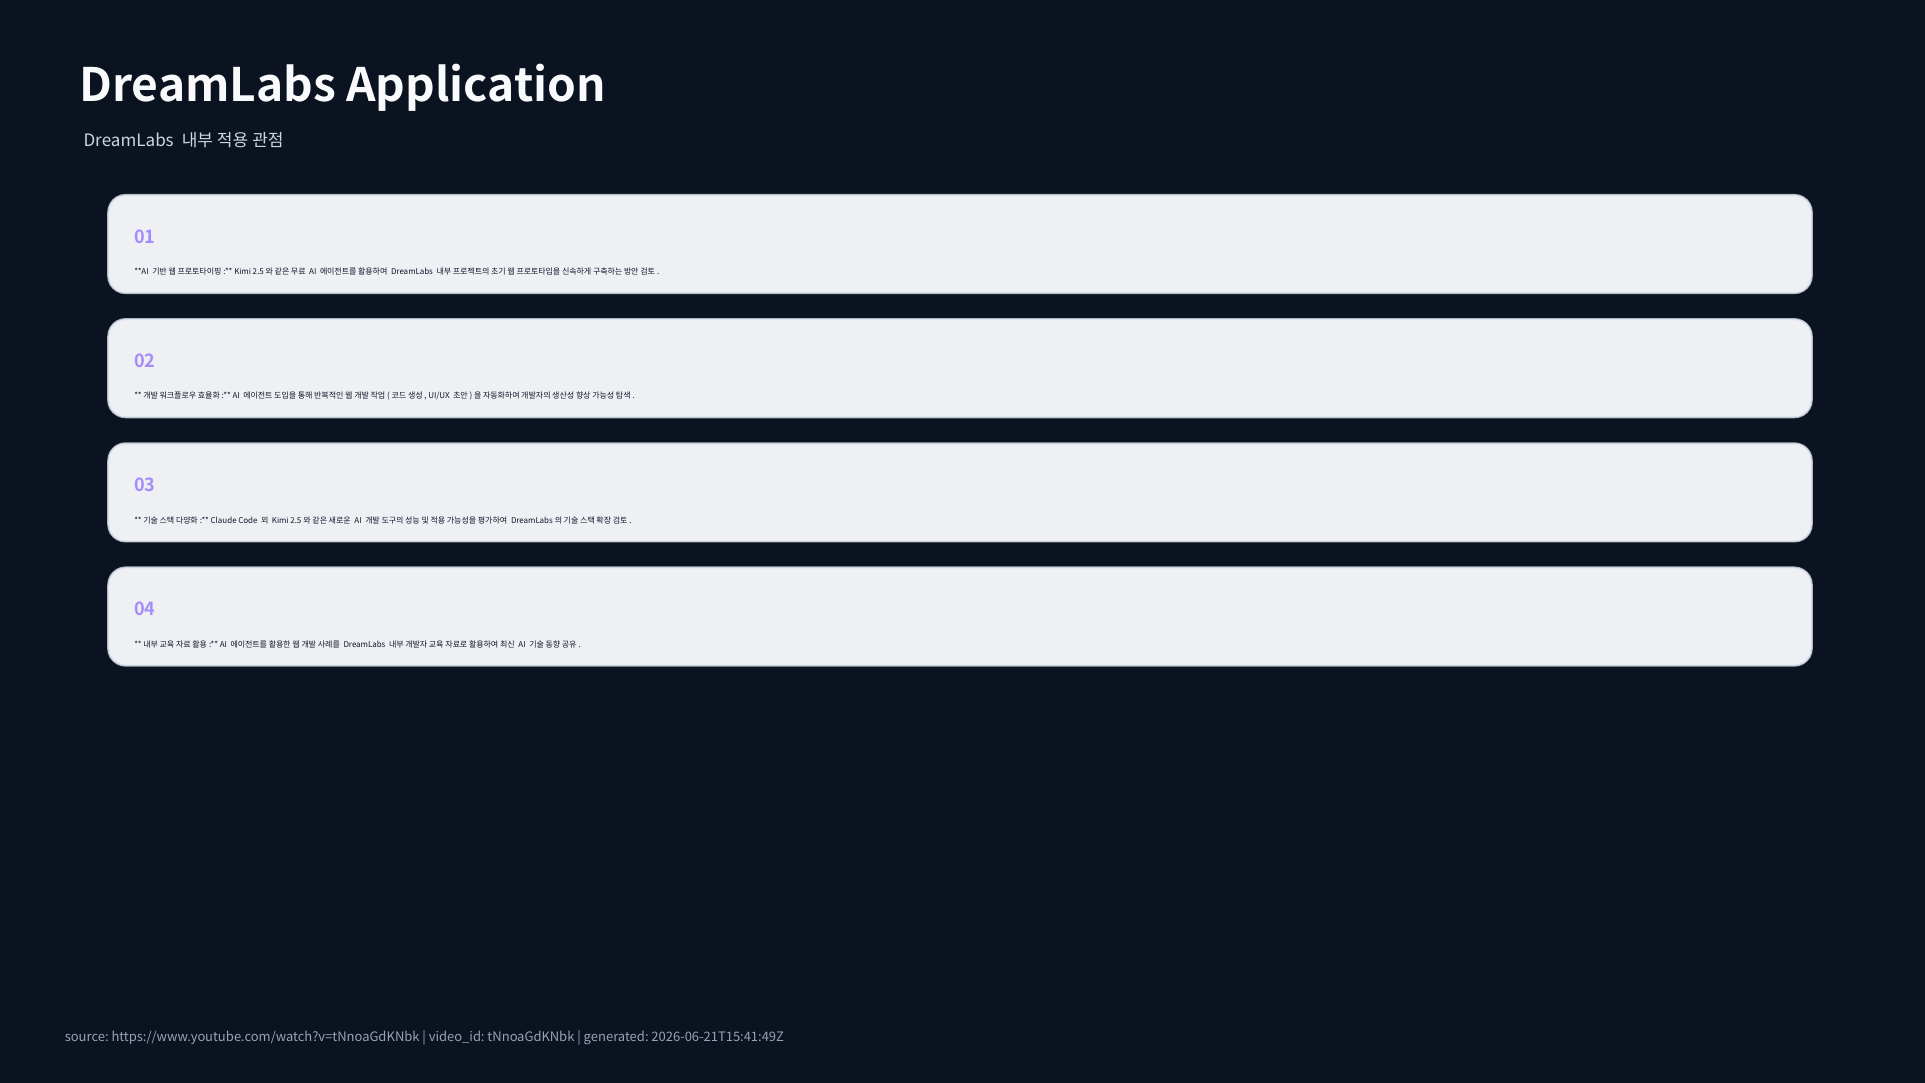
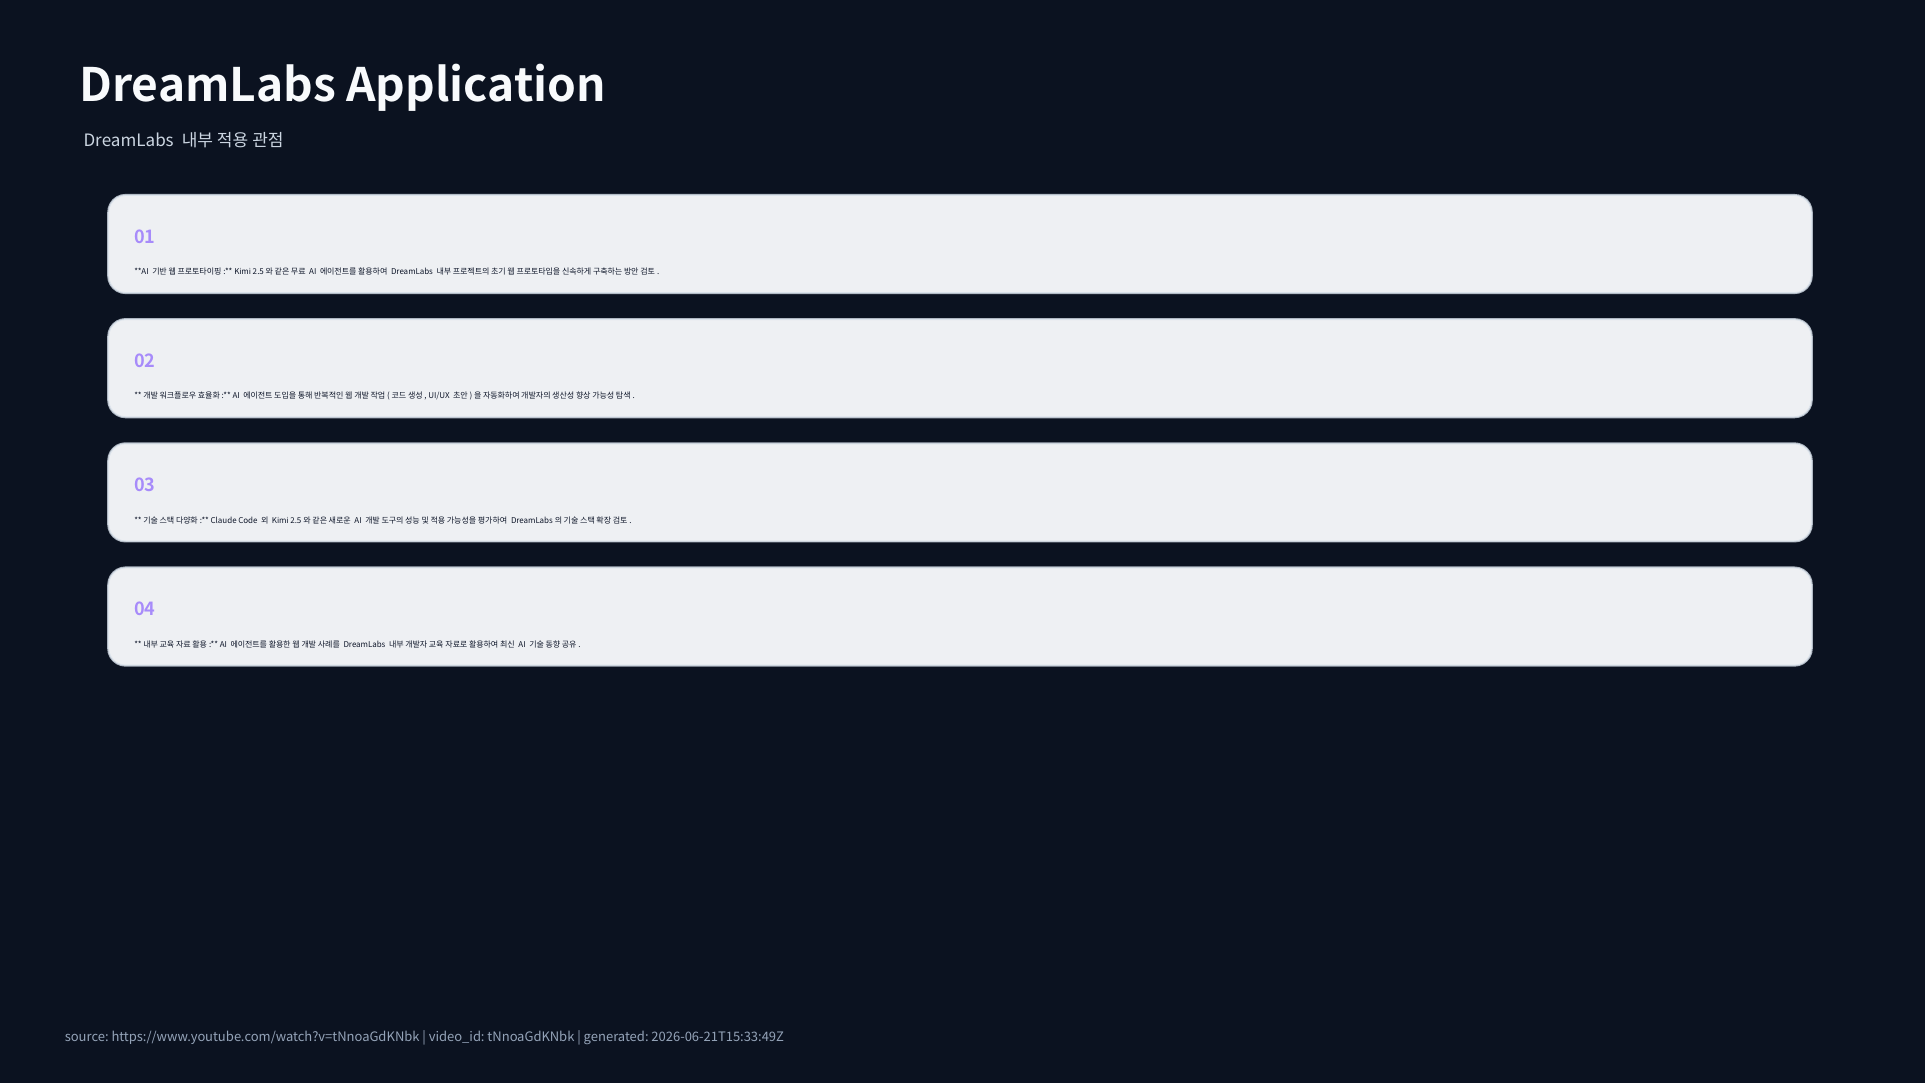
2026-06-21T15:41:49Z: 2026-06-21T15:41:49Z -> 2026-06-21T15:33:49Z
